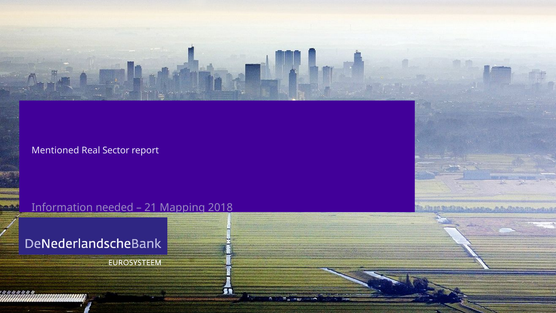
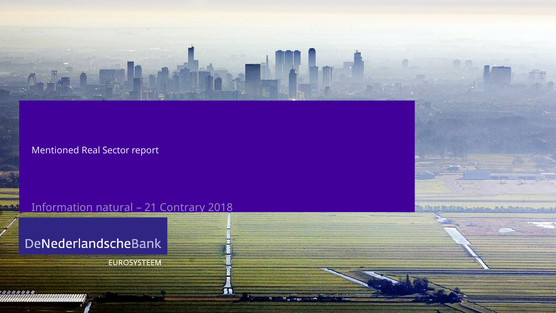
needed: needed -> natural
Mapping: Mapping -> Contrary
